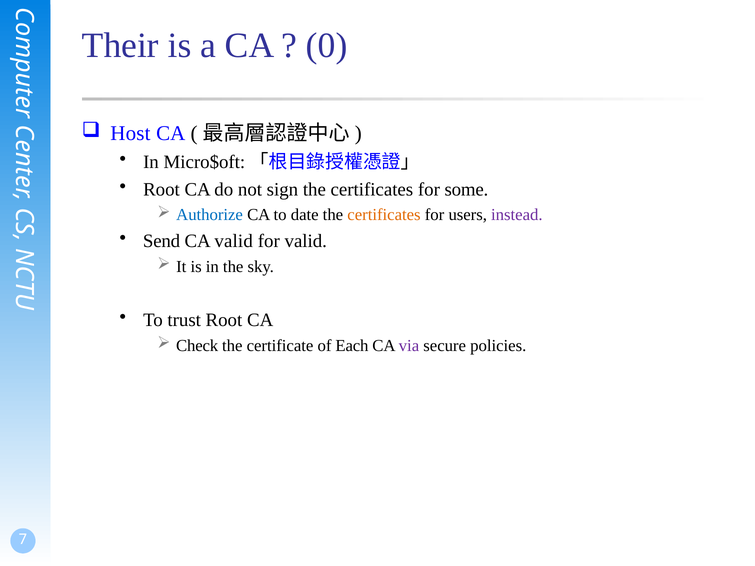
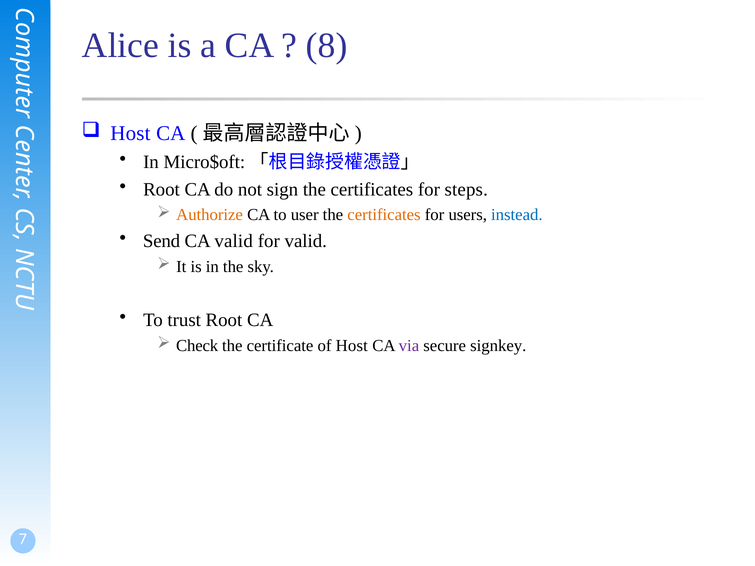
Their: Their -> Alice
0: 0 -> 8
some: some -> steps
Authorize colour: blue -> orange
date: date -> user
instead colour: purple -> blue
of Each: Each -> Host
policies: policies -> signkey
